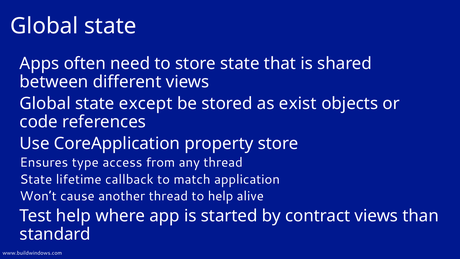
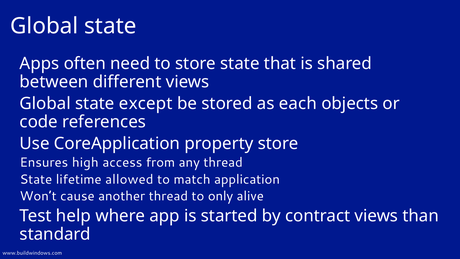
exist: exist -> each
type: type -> high
callback: callback -> allowed
to help: help -> only
